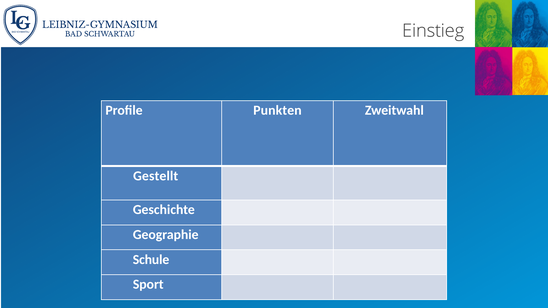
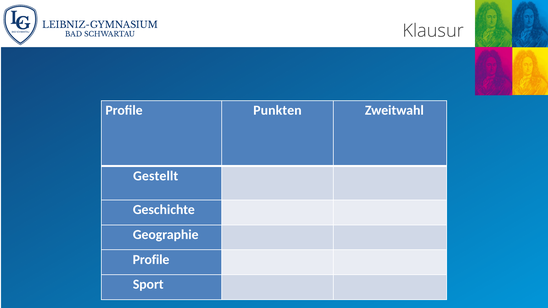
Einstieg: Einstieg -> Klausur
Schule at (151, 260): Schule -> Profile
